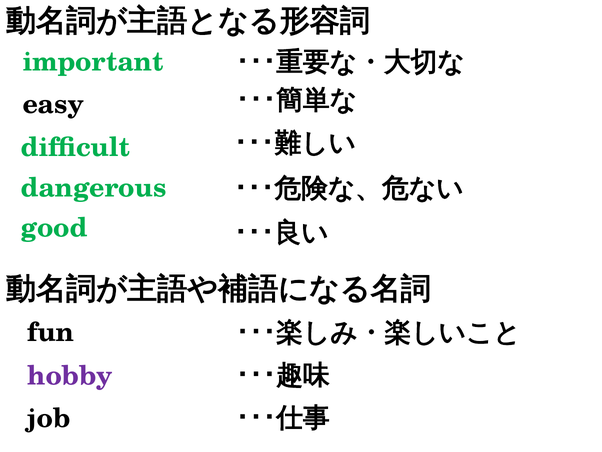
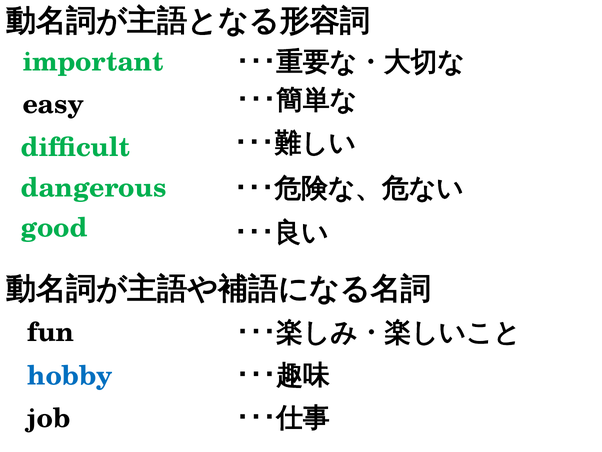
hobby colour: purple -> blue
